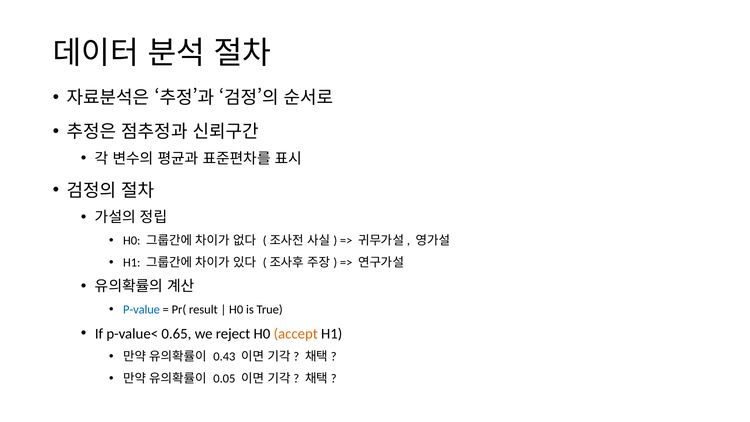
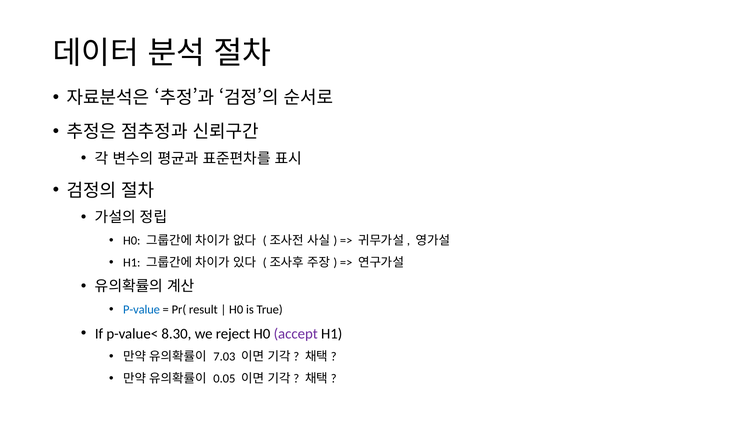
0.65: 0.65 -> 8.30
accept colour: orange -> purple
0.43: 0.43 -> 7.03
